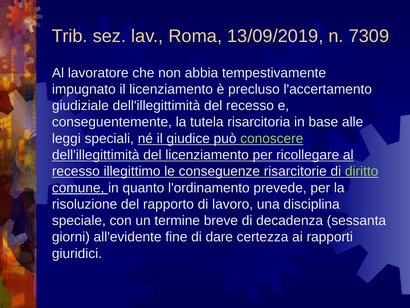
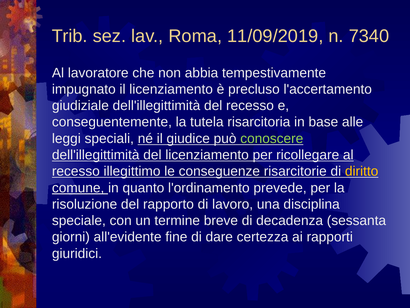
13/09/2019: 13/09/2019 -> 11/09/2019
7309: 7309 -> 7340
diritto colour: light green -> yellow
